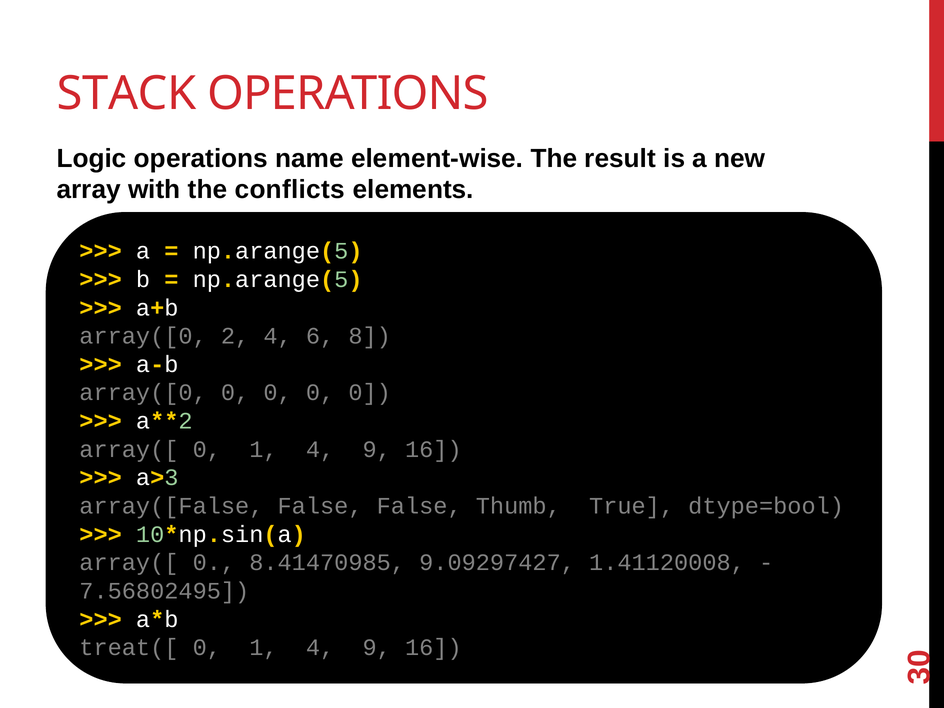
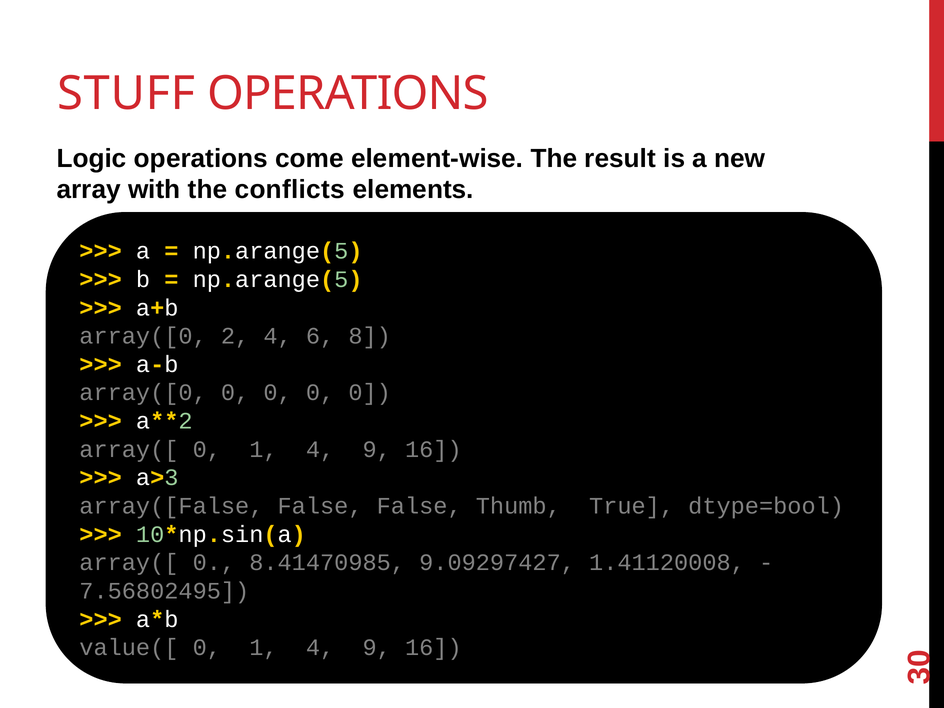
STACK: STACK -> STUFF
name: name -> come
treat([: treat([ -> value([
